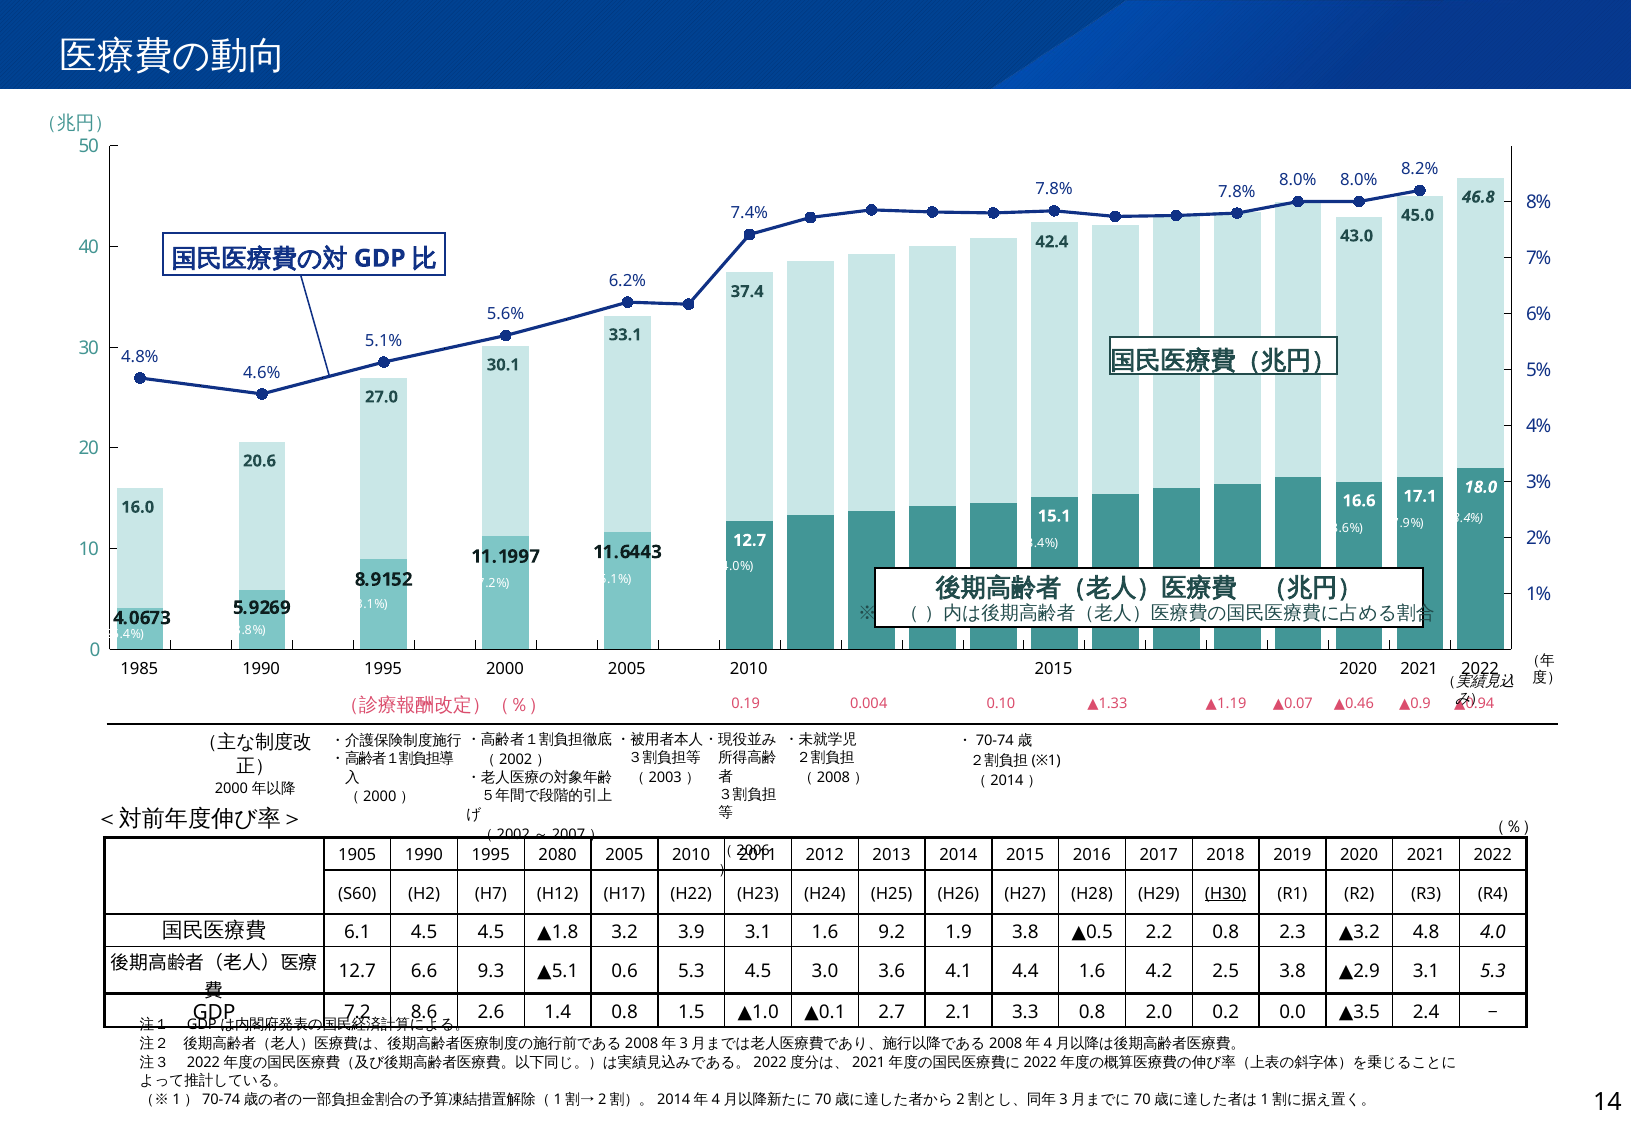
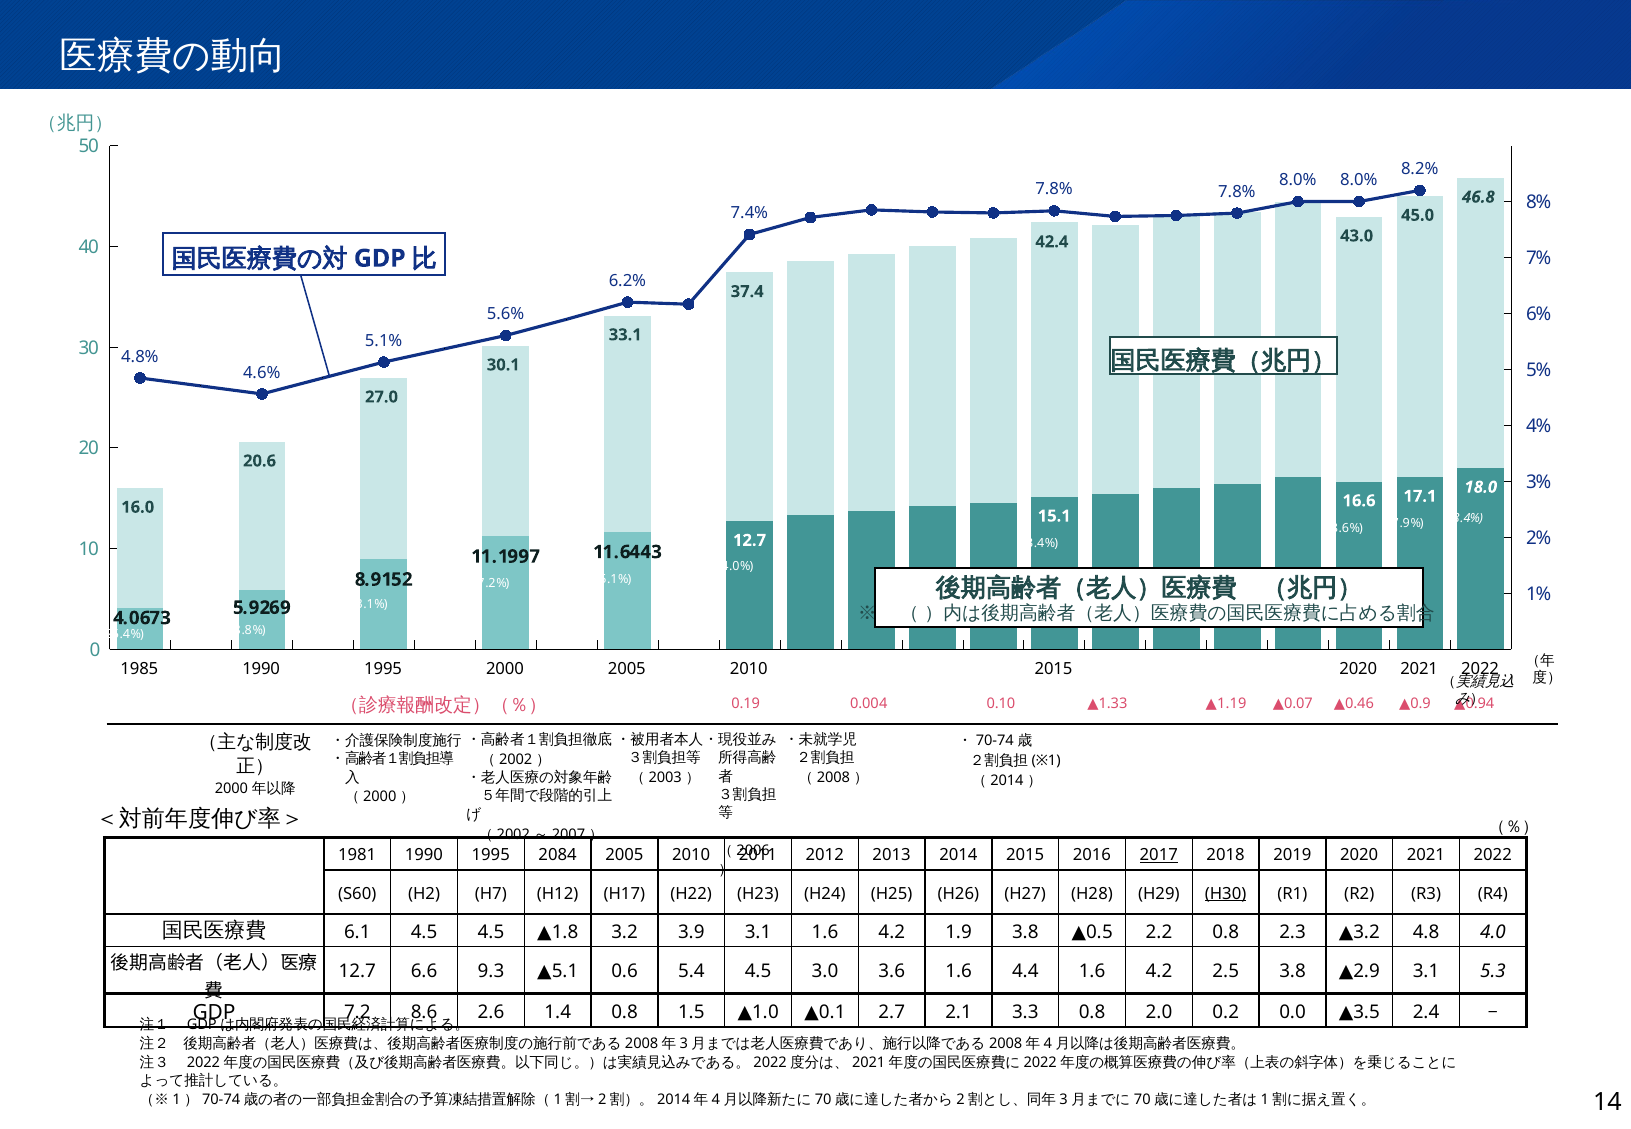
1905: 1905 -> 1981
2080: 2080 -> 2084
2017 underline: none -> present
3.1 1.6 9.2: 9.2 -> 4.2
0.6 5.3: 5.3 -> 5.4
3.6 4.1: 4.1 -> 1.6
